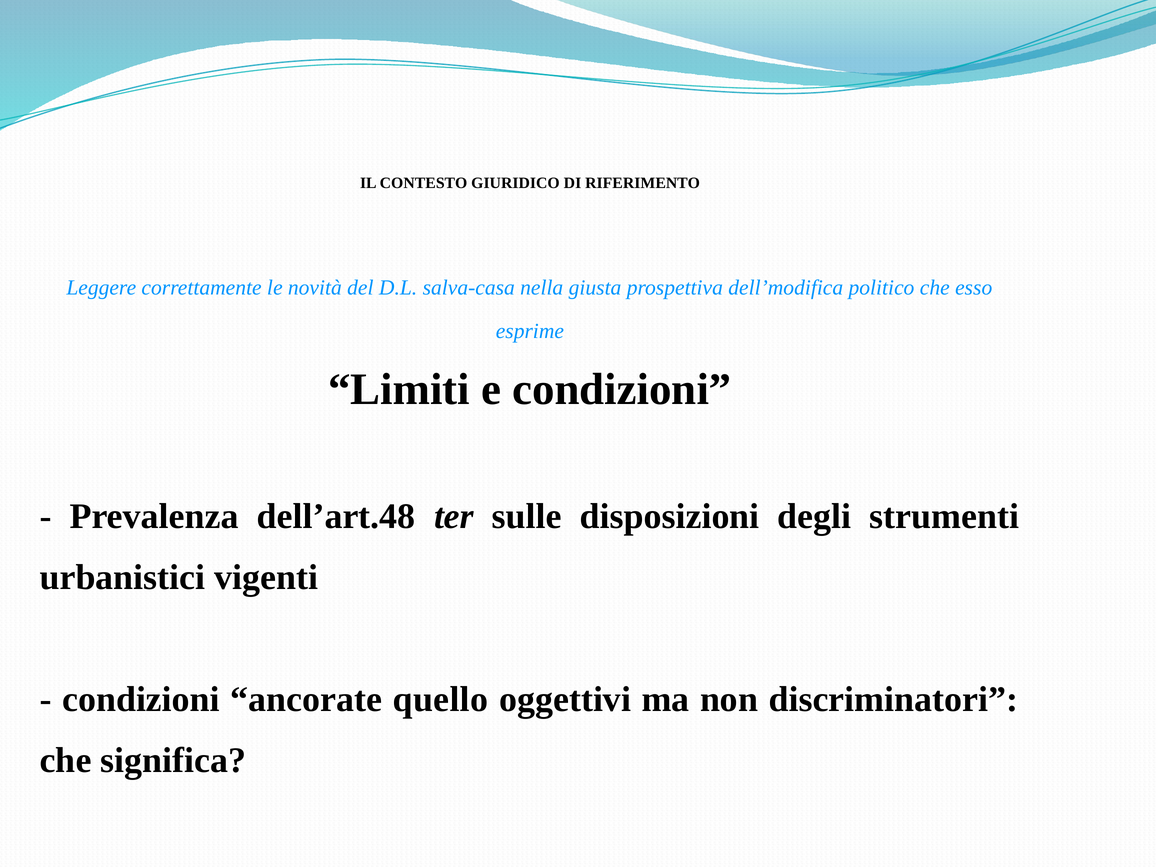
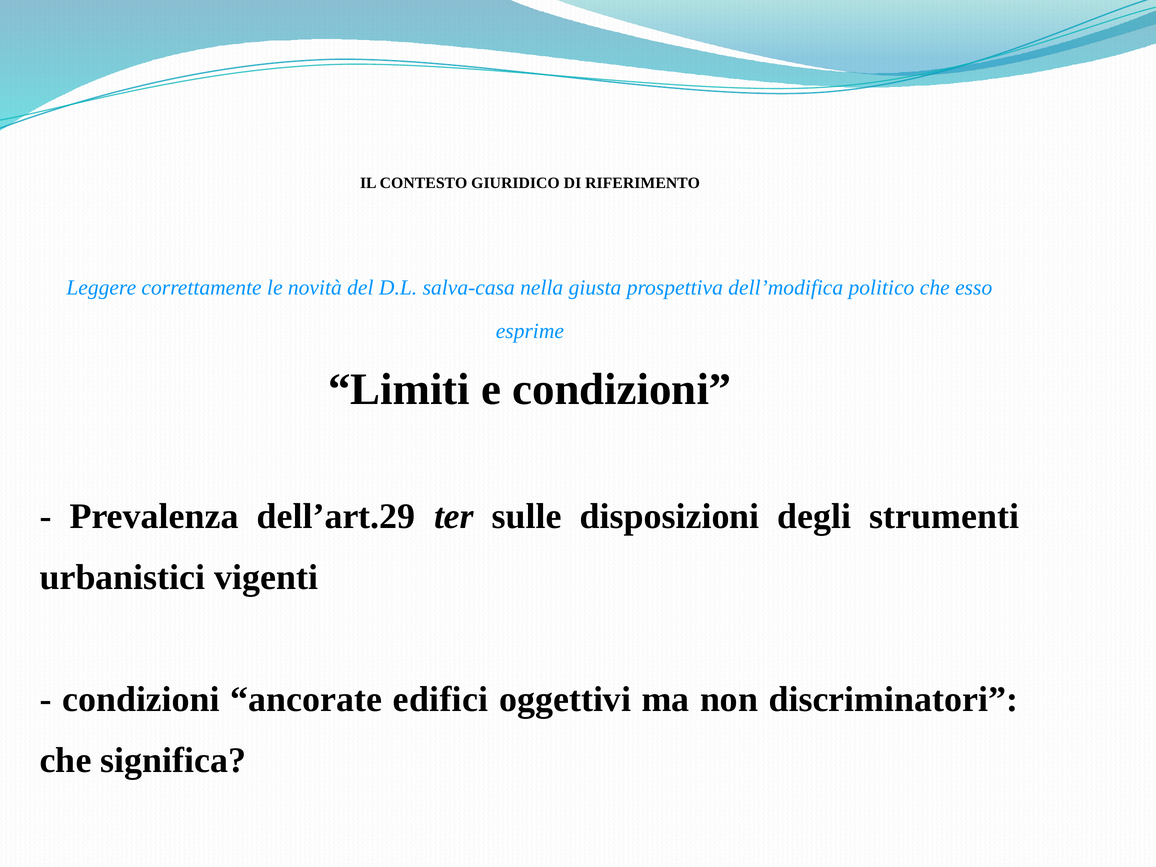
dell’art.48: dell’art.48 -> dell’art.29
quello: quello -> edifici
